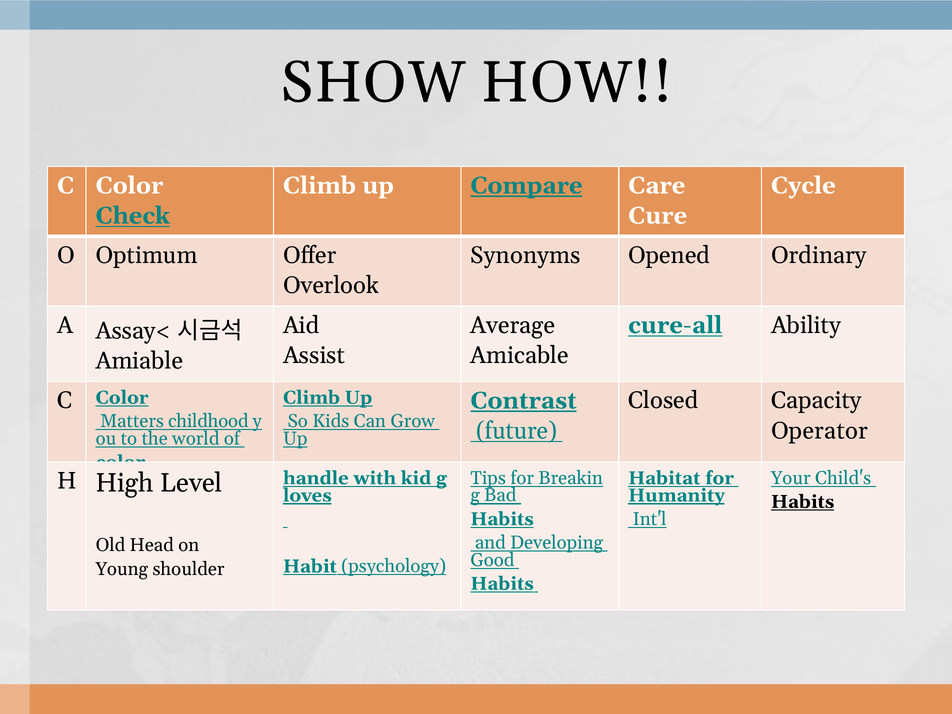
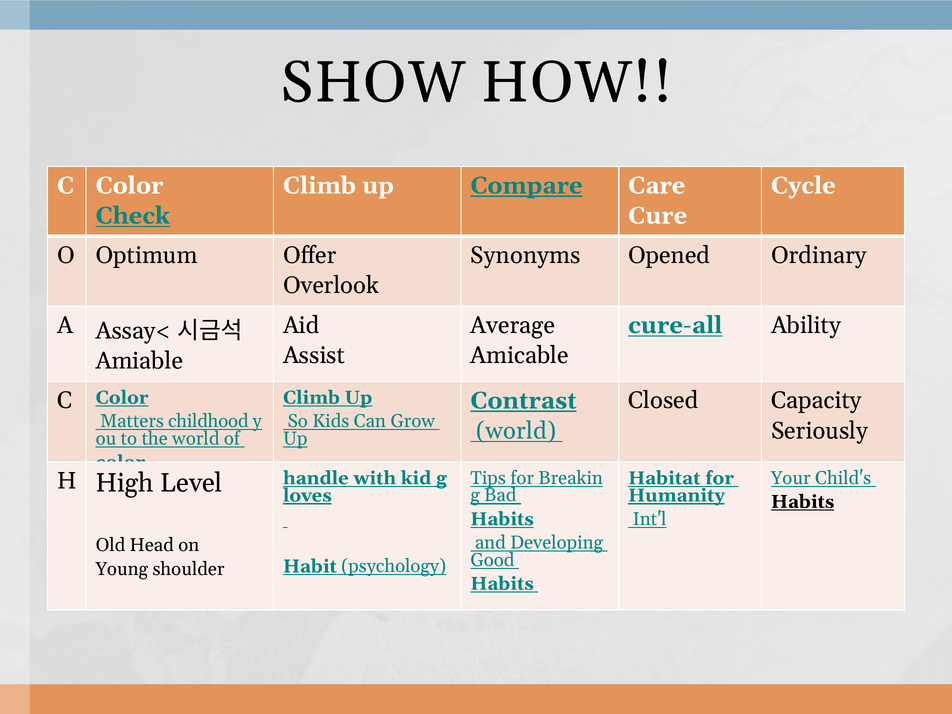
future at (517, 431): future -> world
Operator: Operator -> Seriously
